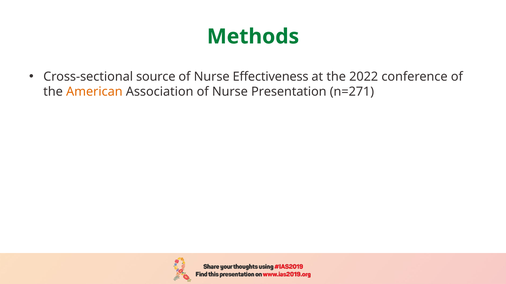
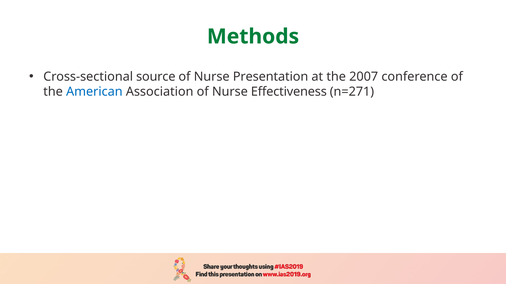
Effectiveness: Effectiveness -> Presentation
2022: 2022 -> 2007
American colour: orange -> blue
Presentation: Presentation -> Effectiveness
